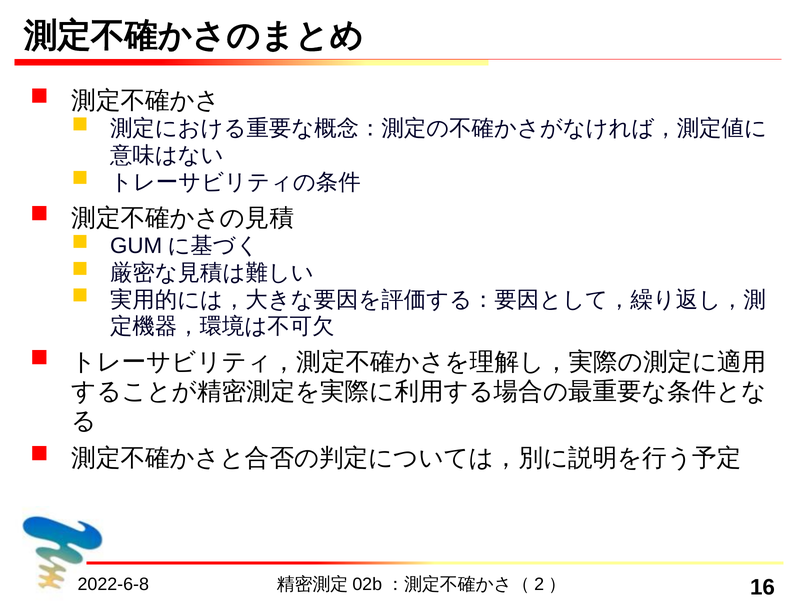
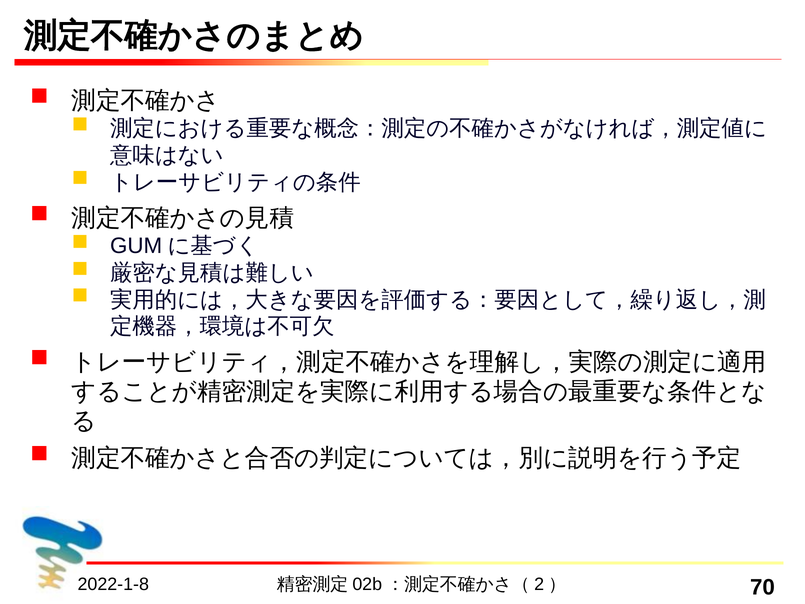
2022-6-8: 2022-6-8 -> 2022-1-8
16: 16 -> 70
